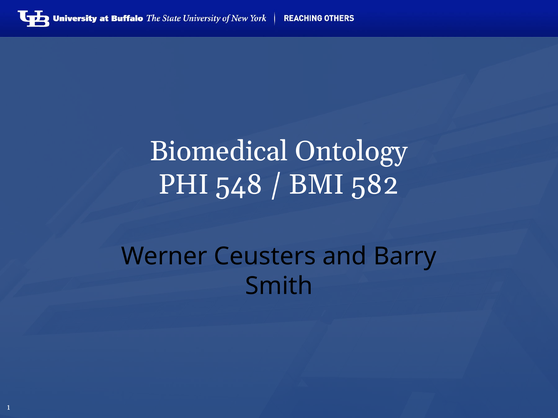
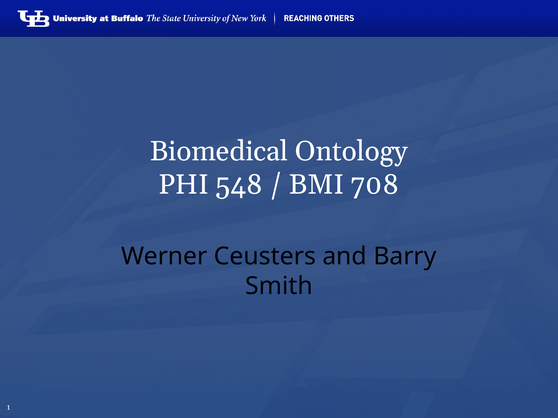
582: 582 -> 708
